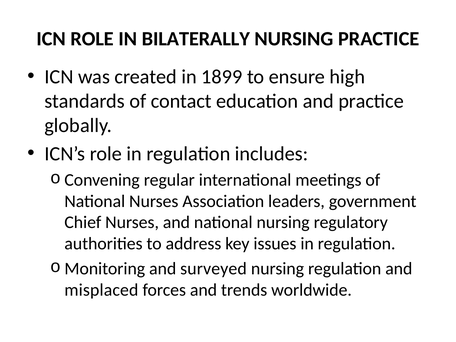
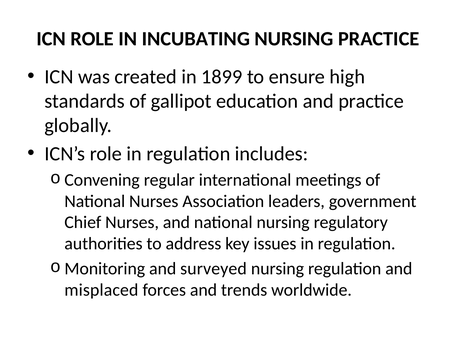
BILATERALLY: BILATERALLY -> INCUBATING
contact: contact -> gallipot
